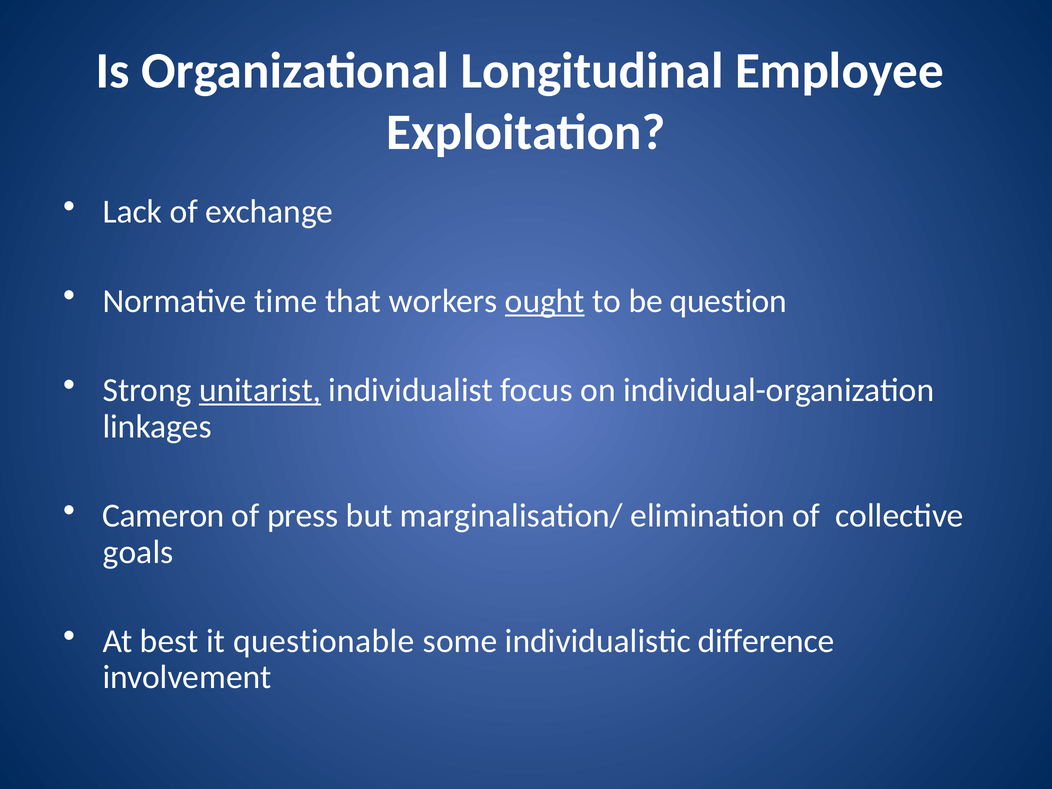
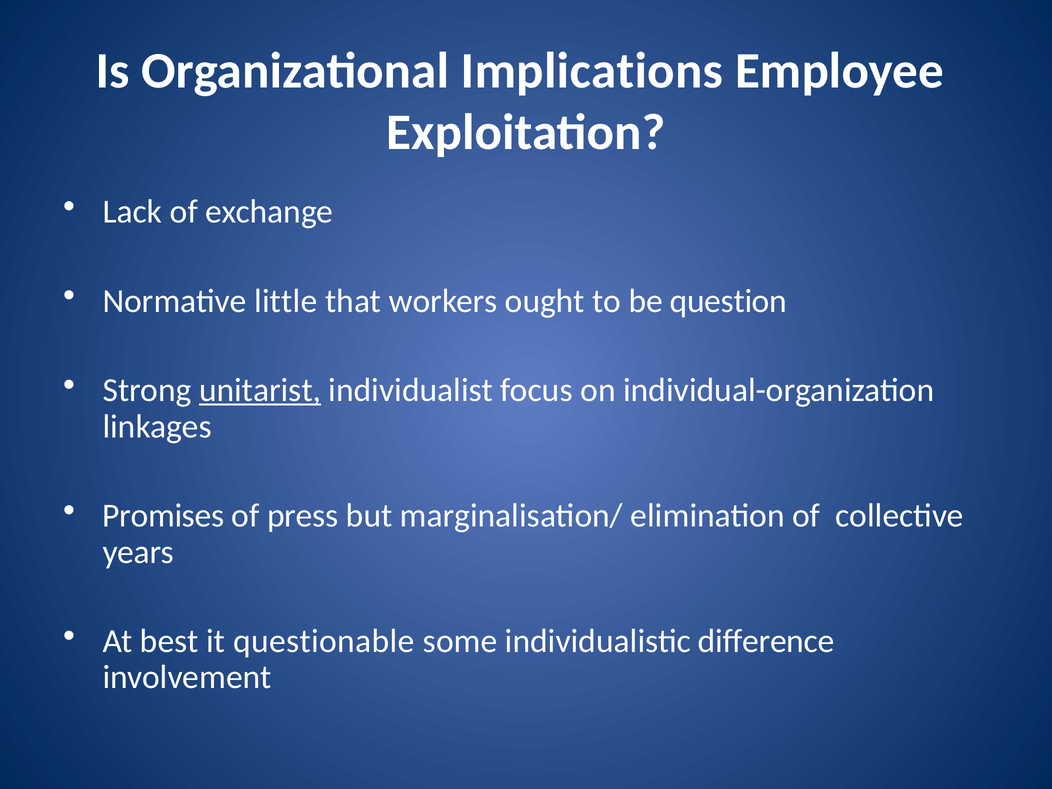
Longitudinal: Longitudinal -> Implications
time: time -> little
ought underline: present -> none
Cameron: Cameron -> Promises
goals: goals -> years
